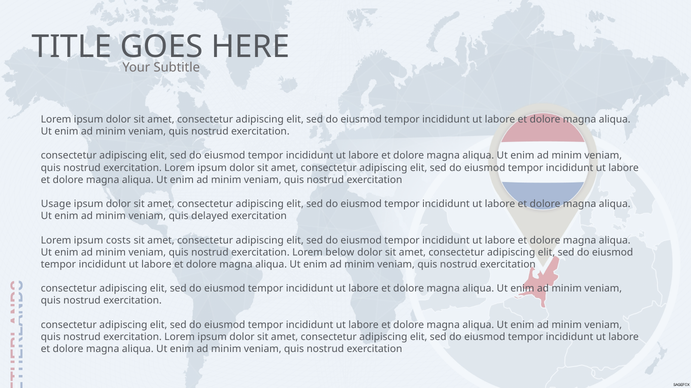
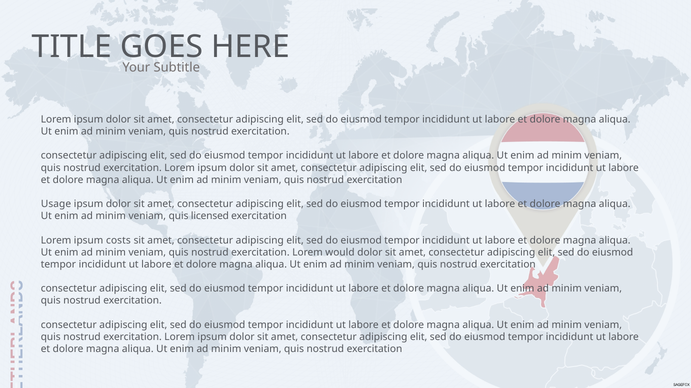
delayed: delayed -> licensed
below: below -> would
